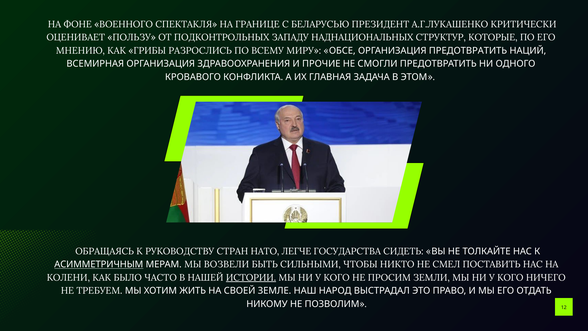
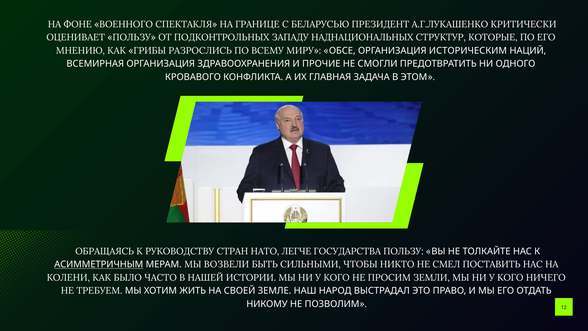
ОРГАНИЗАЦИЯ ПРЕДОТВРАТИТЬ: ПРЕДОТВРАТИТЬ -> ИСТОРИЧЕСКИМ
ГОСУДАРСТВА СИДЕТЬ: СИДЕТЬ -> ПОЛЬЗУ
ИСТОРИИ underline: present -> none
